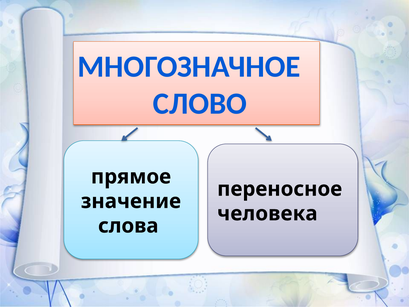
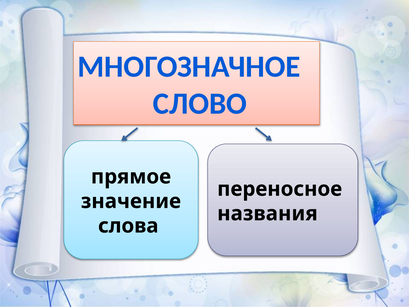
человека: человека -> названия
